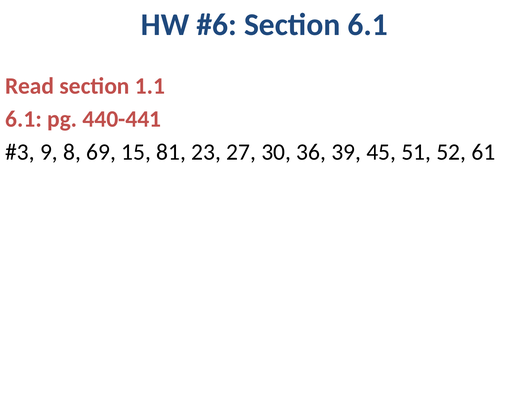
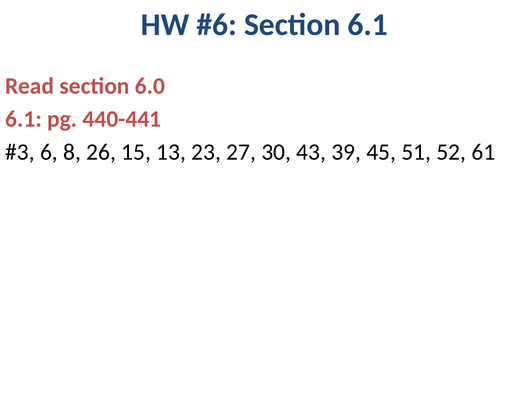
1.1: 1.1 -> 6.0
9: 9 -> 6
69: 69 -> 26
81: 81 -> 13
36: 36 -> 43
